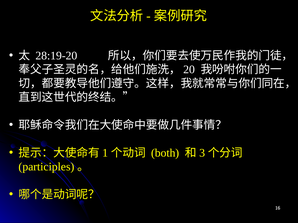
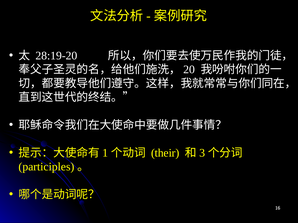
both: both -> their
